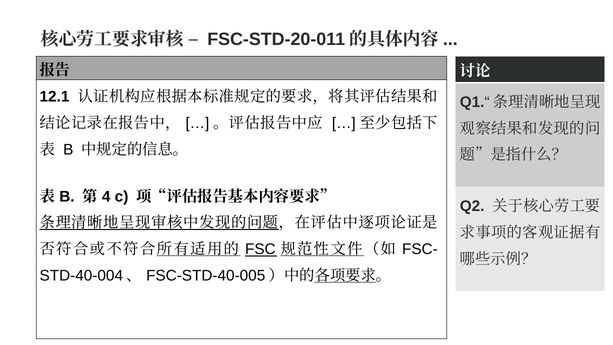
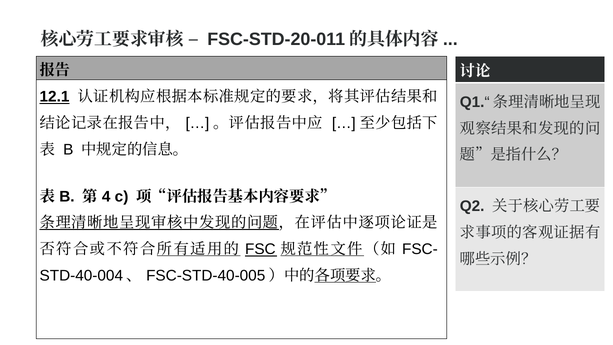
12.1 underline: none -> present
